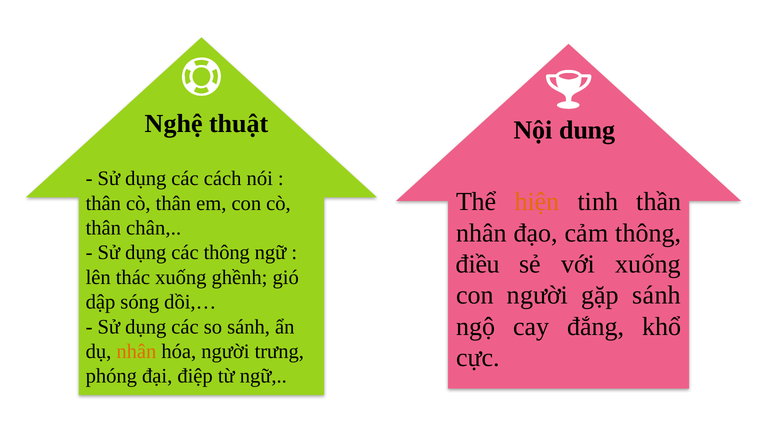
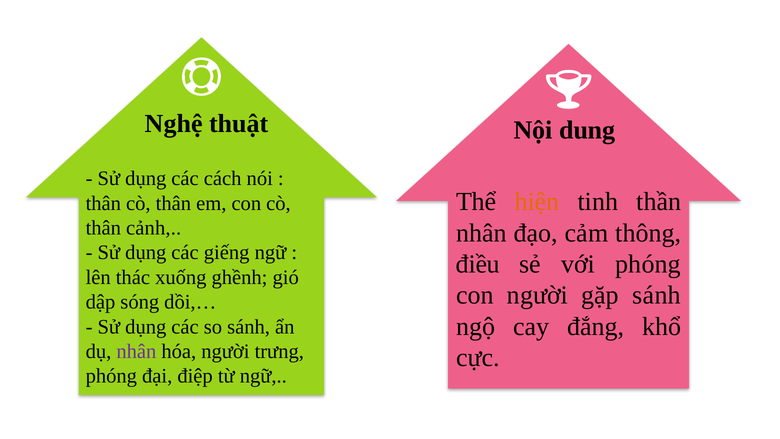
chân: chân -> cảnh
các thông: thông -> giếng
xuống at (648, 264): xuống -> phóng
nhân at (136, 351) colour: orange -> purple
